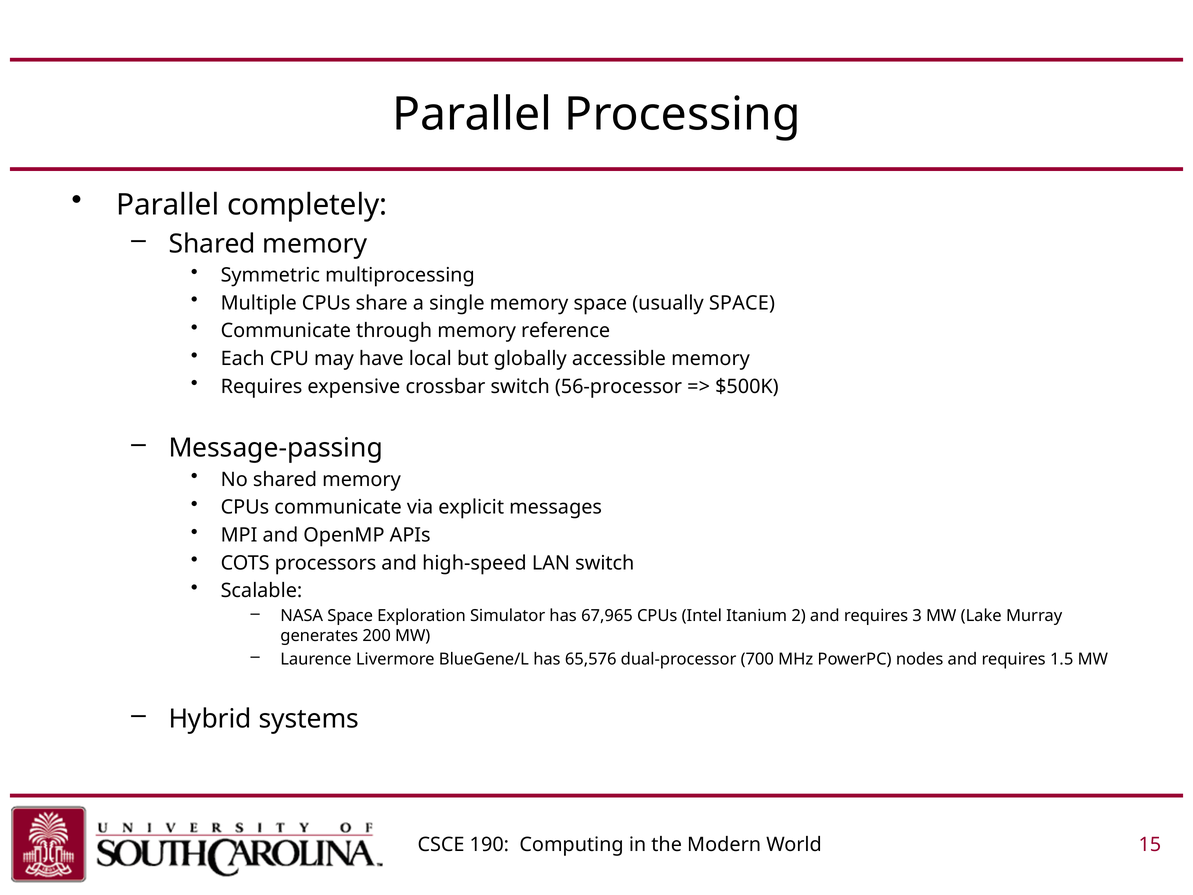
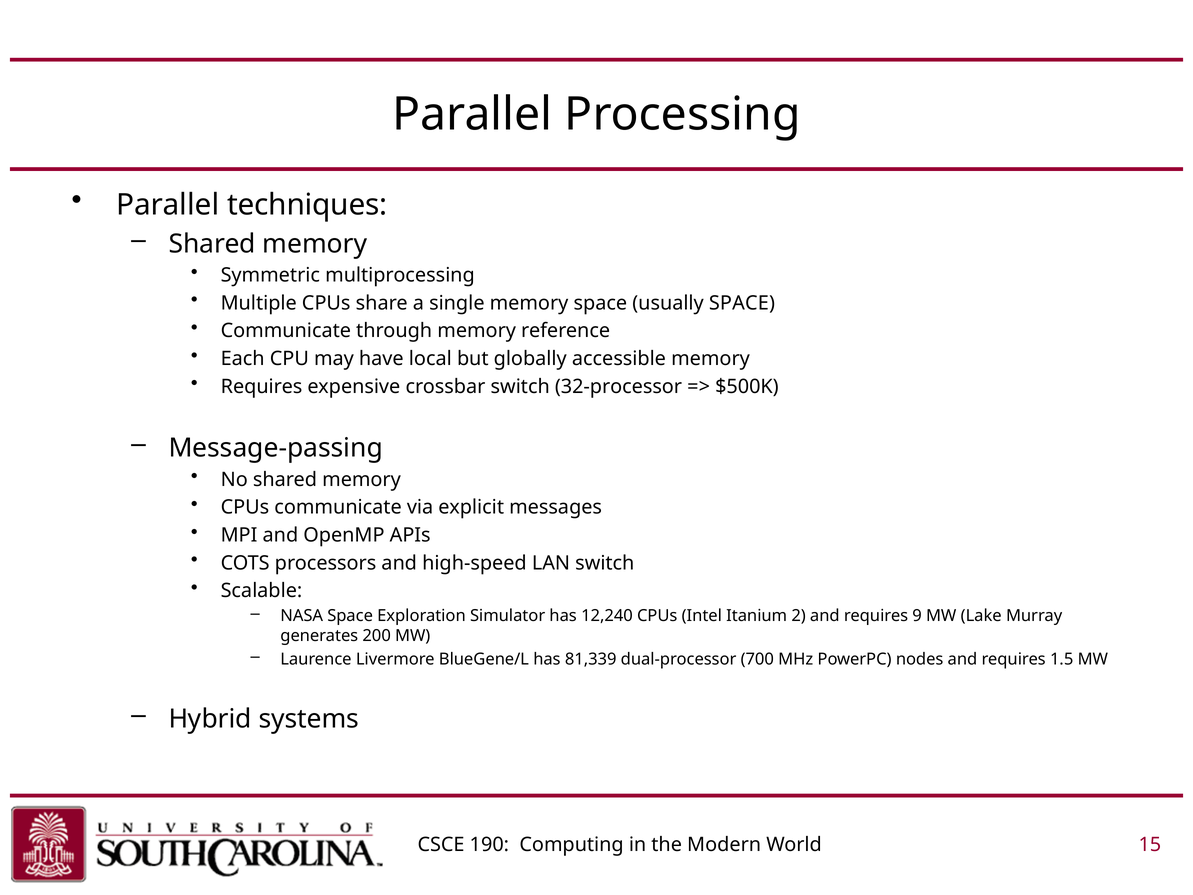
completely: completely -> techniques
56-processor: 56-processor -> 32-processor
67,965: 67,965 -> 12,240
3: 3 -> 9
65,576: 65,576 -> 81,339
